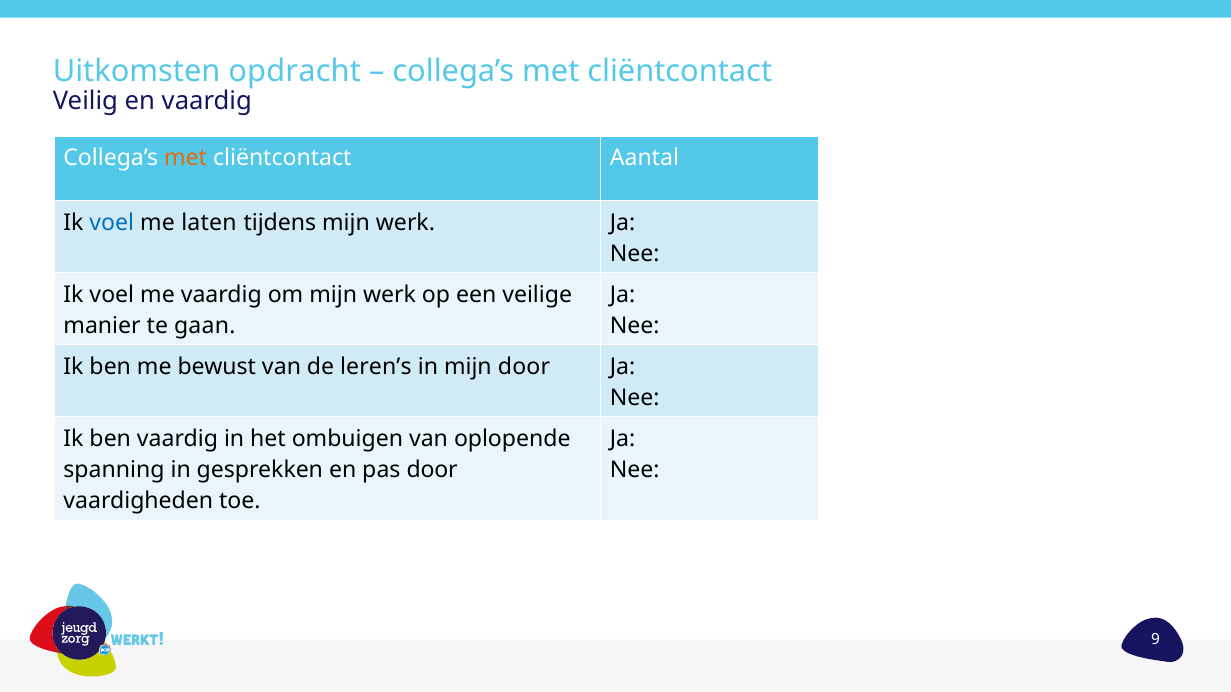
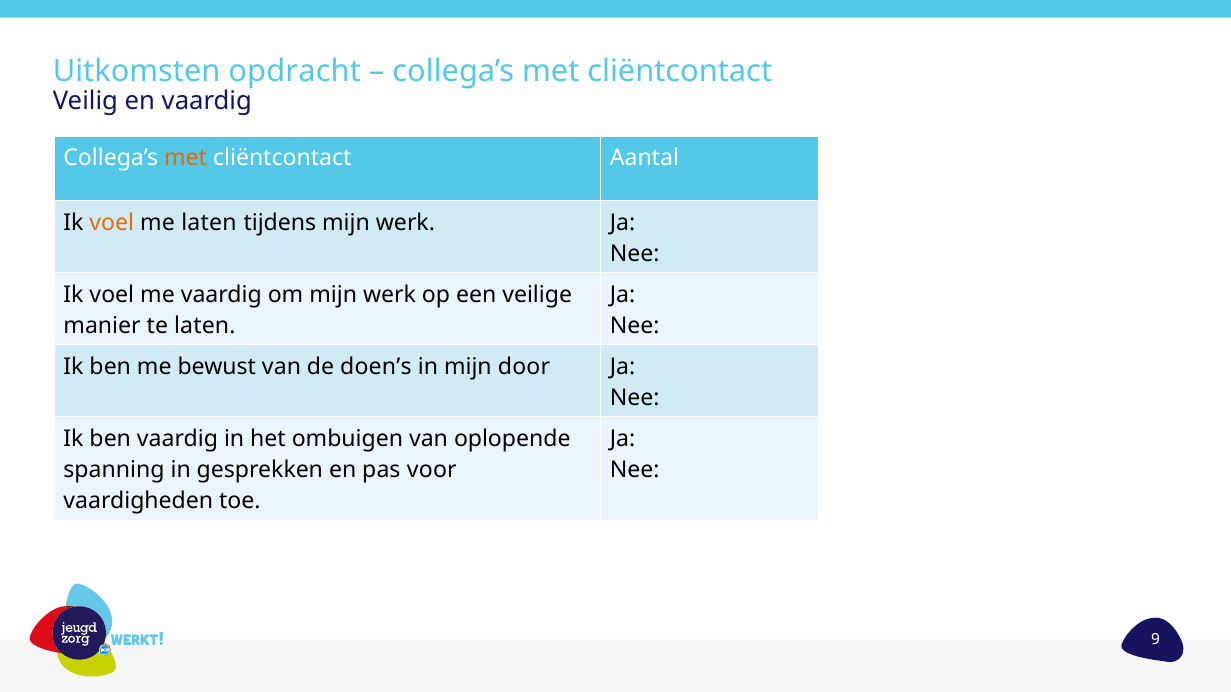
voel at (112, 223) colour: blue -> orange
te gaan: gaan -> laten
leren’s: leren’s -> doen’s
pas door: door -> voor
